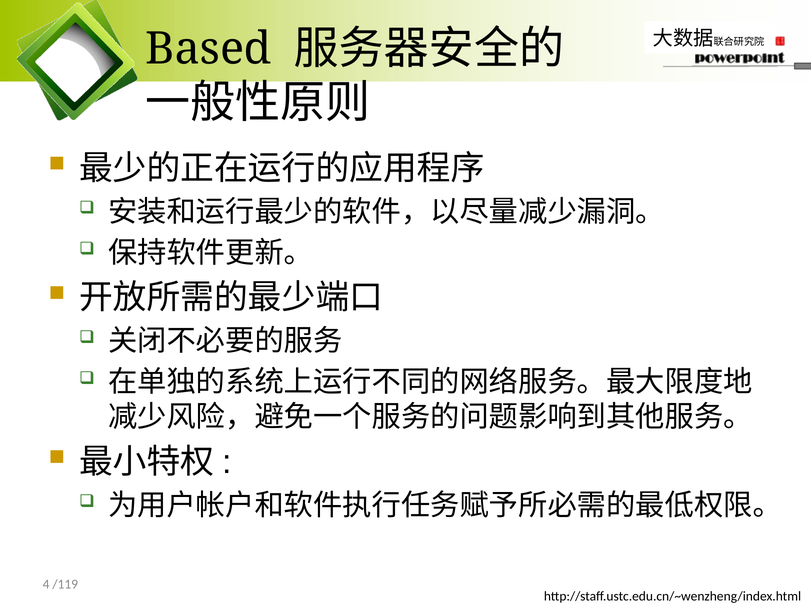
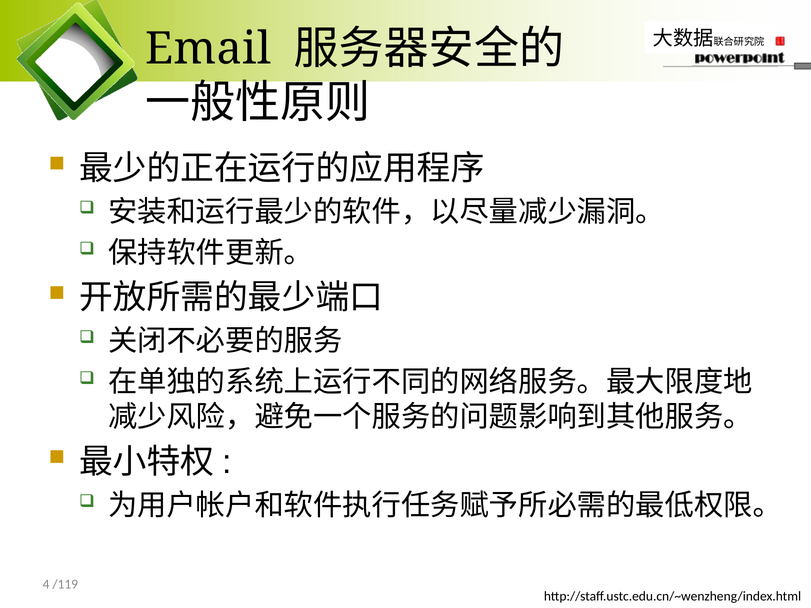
Based: Based -> Email
